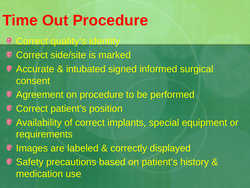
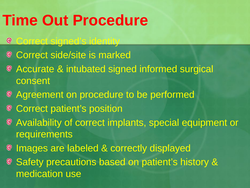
quality’s: quality’s -> signed’s
